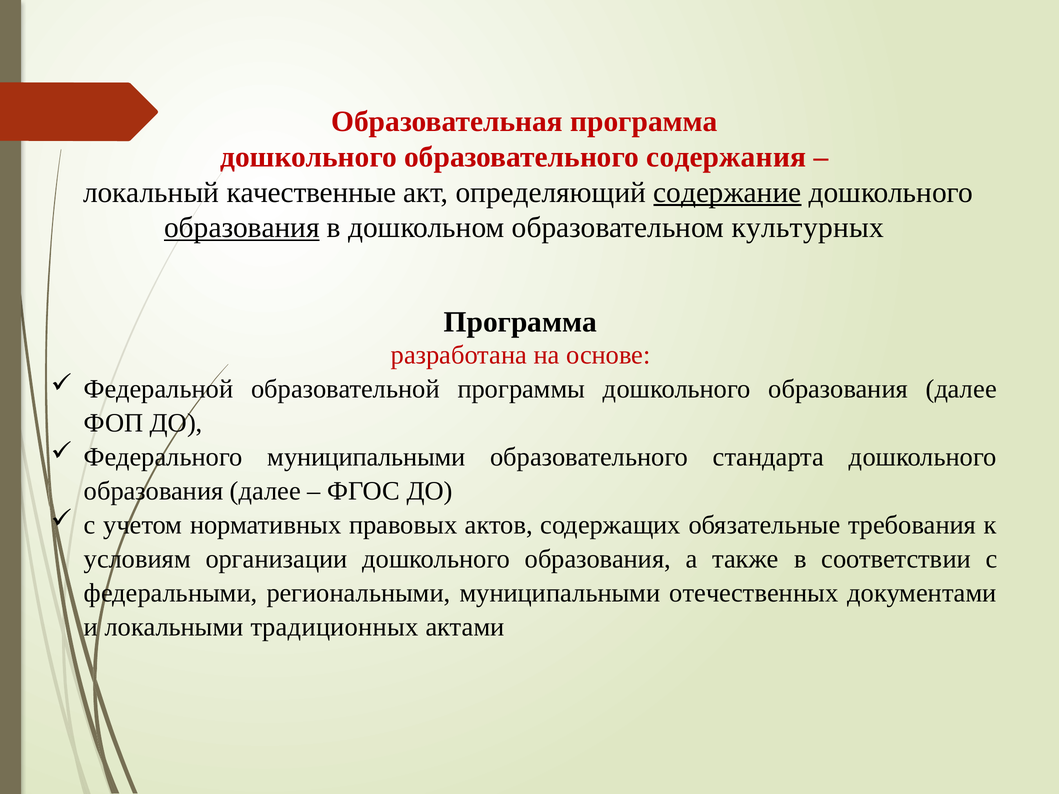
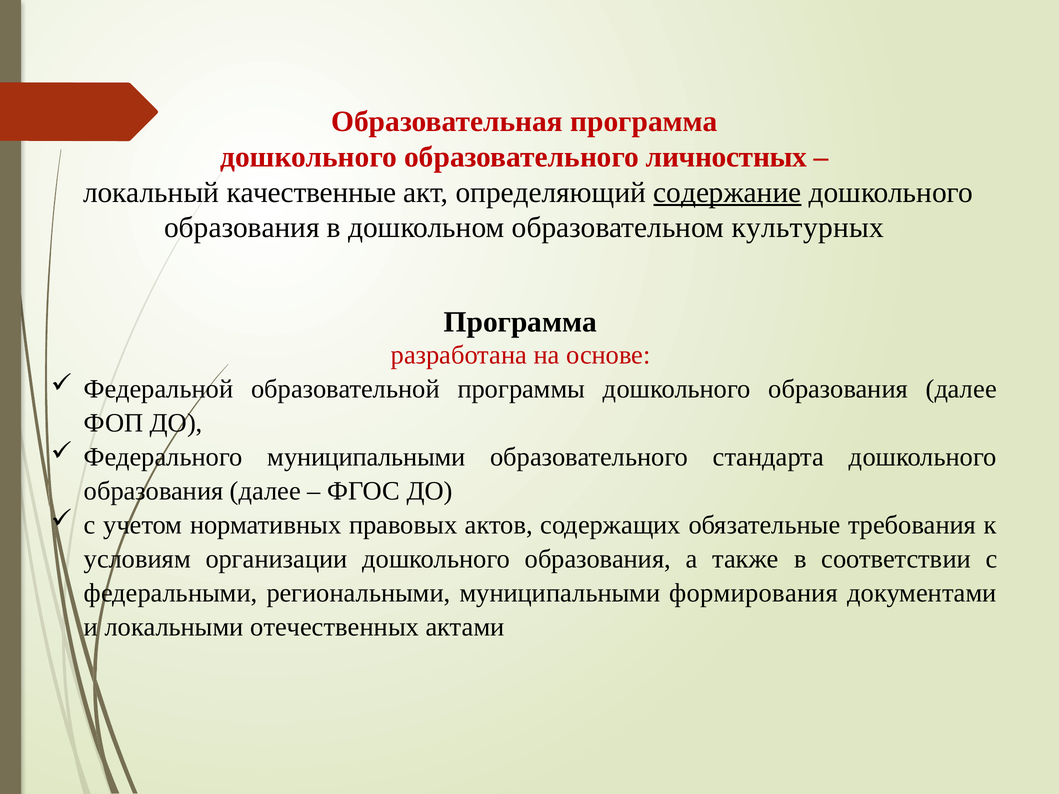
содержания: содержания -> личностных
образования at (242, 228) underline: present -> none
отечественных: отечественных -> формирования
традиционных: традиционных -> отечественных
